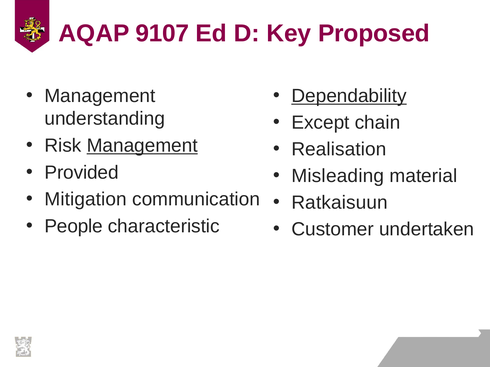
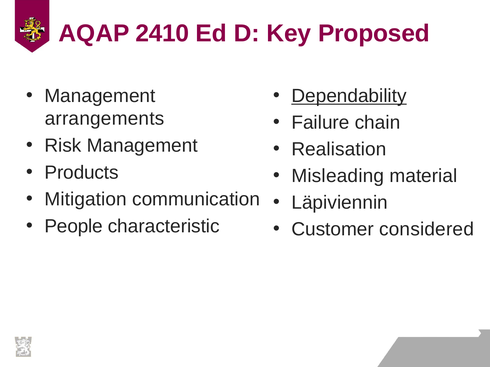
9107: 9107 -> 2410
understanding: understanding -> arrangements
Except: Except -> Failure
Management at (142, 146) underline: present -> none
Provided: Provided -> Products
Ratkaisuun: Ratkaisuun -> Läpiviennin
undertaken: undertaken -> considered
